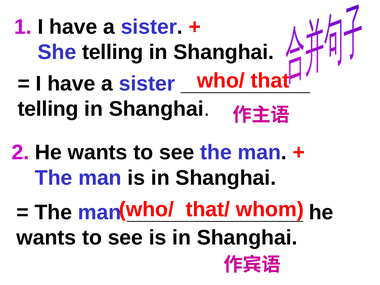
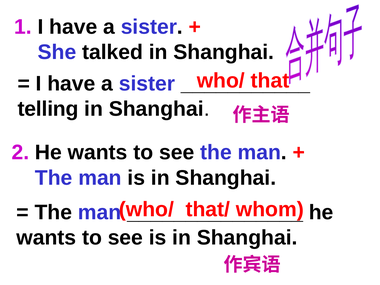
She telling: telling -> talked
